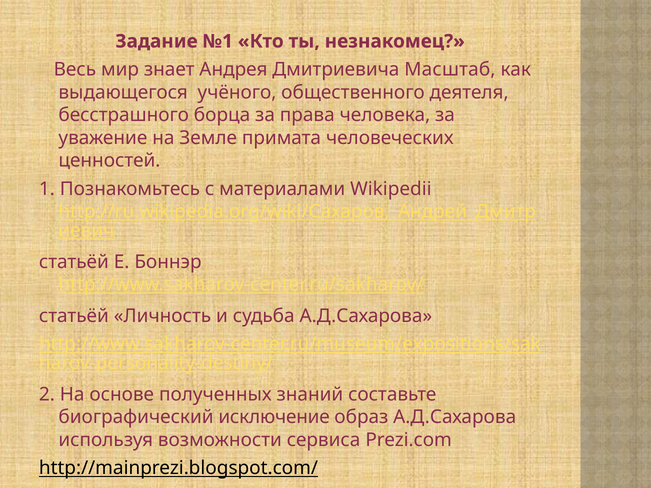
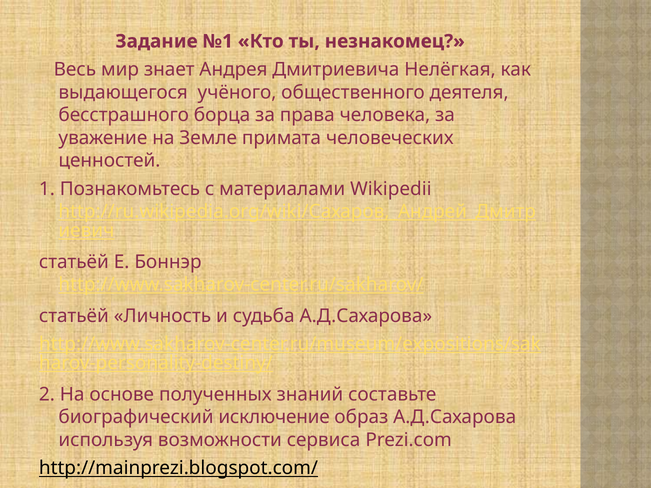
Масштаб: Масштаб -> Нелёгкая
